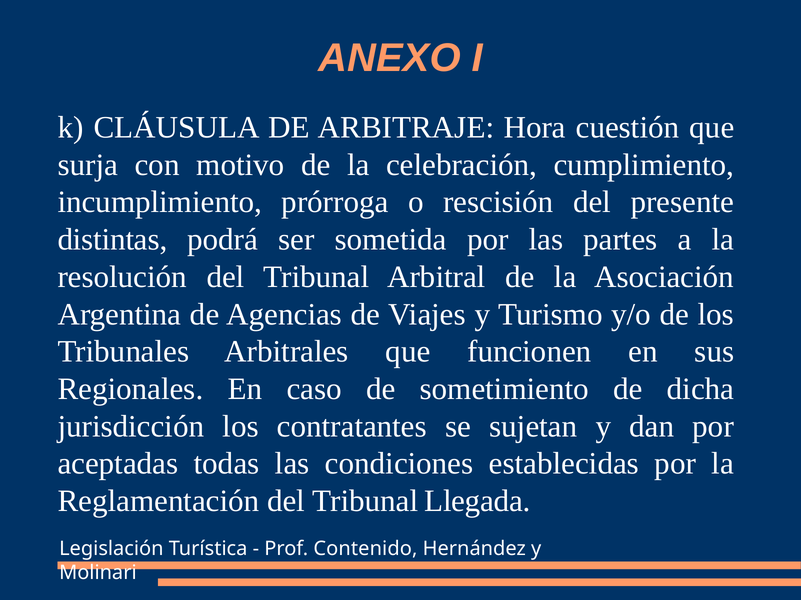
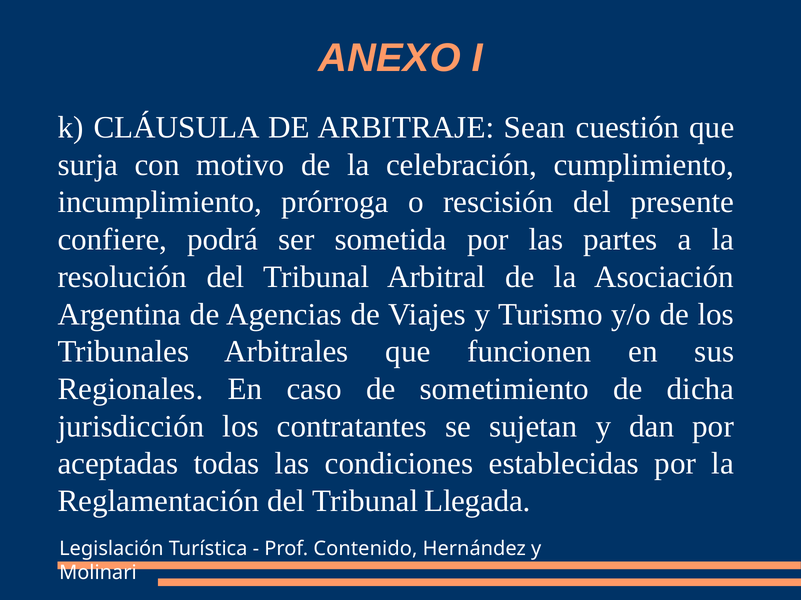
Hora: Hora -> Sean
distintas: distintas -> confiere
